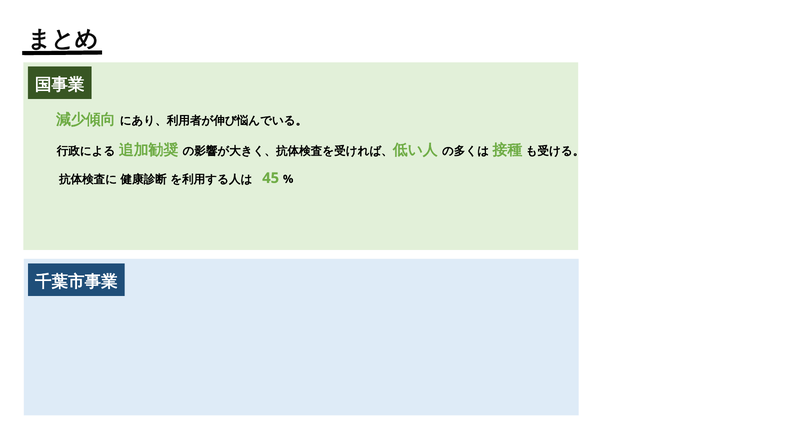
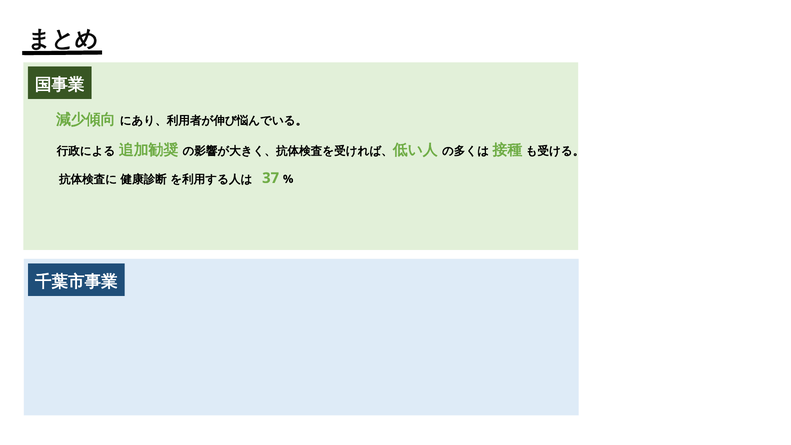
45: 45 -> 37
